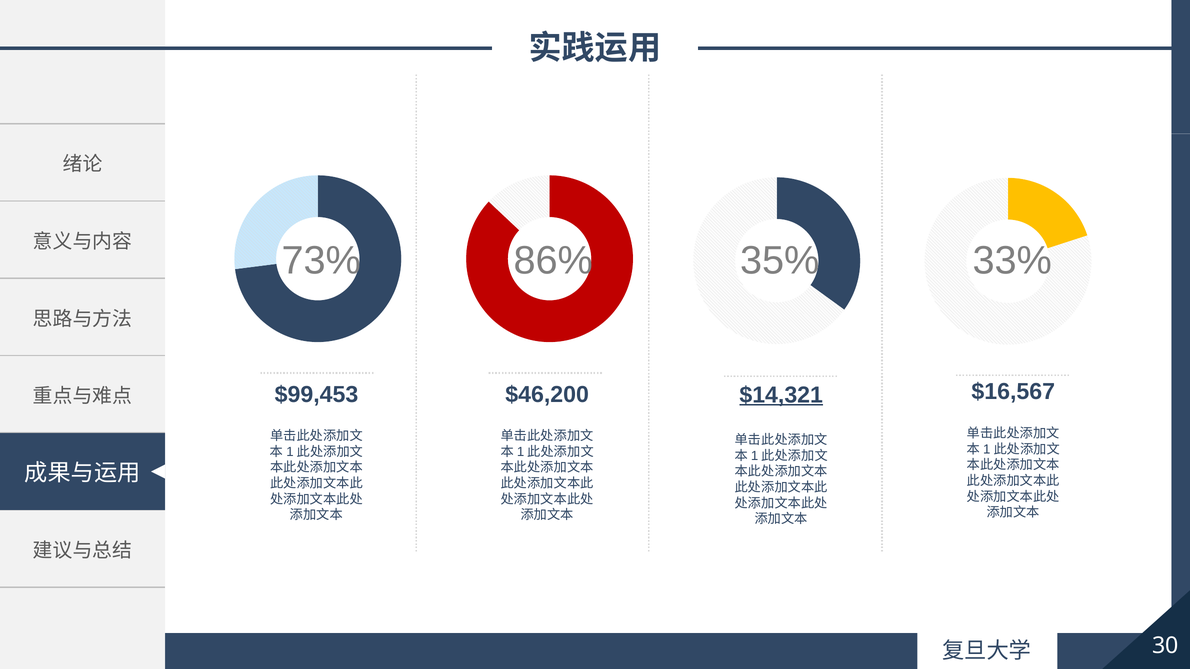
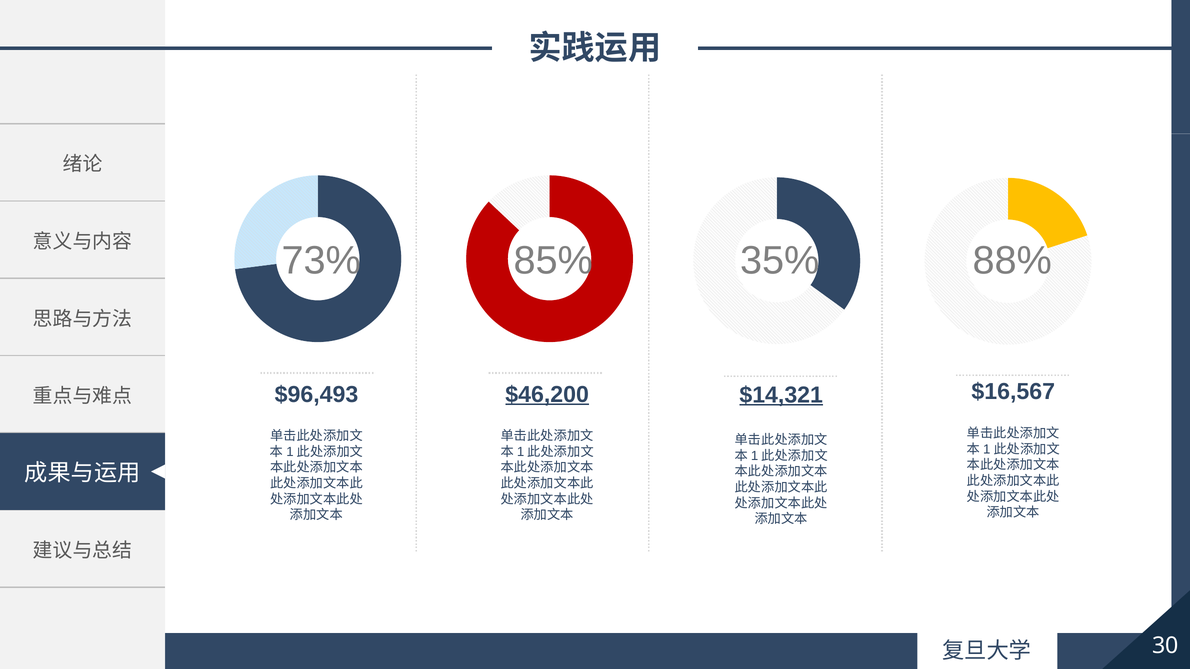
86%: 86% -> 85%
33%: 33% -> 88%
$99,453: $99,453 -> $96,493
$46,200 underline: none -> present
